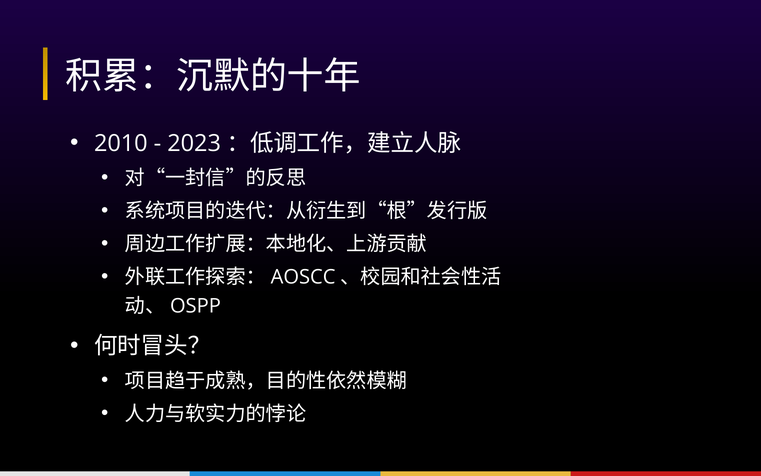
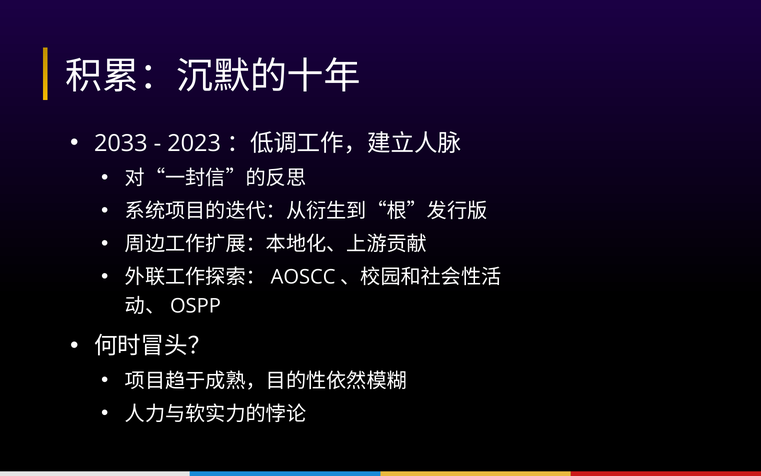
2010: 2010 -> 2033
